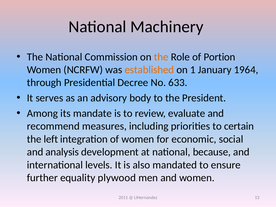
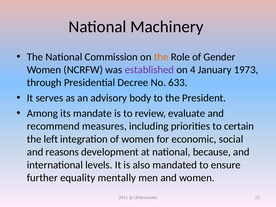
Portion: Portion -> Gender
established colour: orange -> purple
1: 1 -> 4
1964: 1964 -> 1973
analysis: analysis -> reasons
plywood: plywood -> mentally
